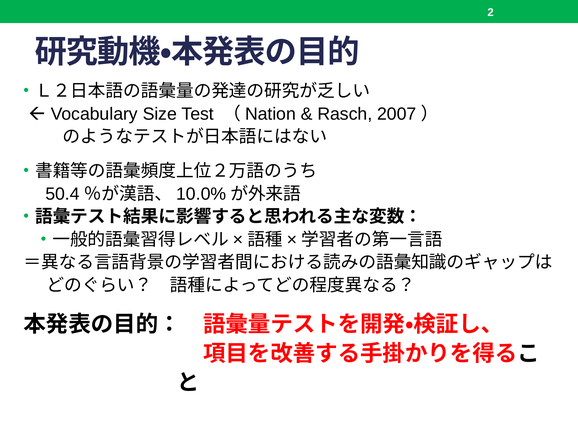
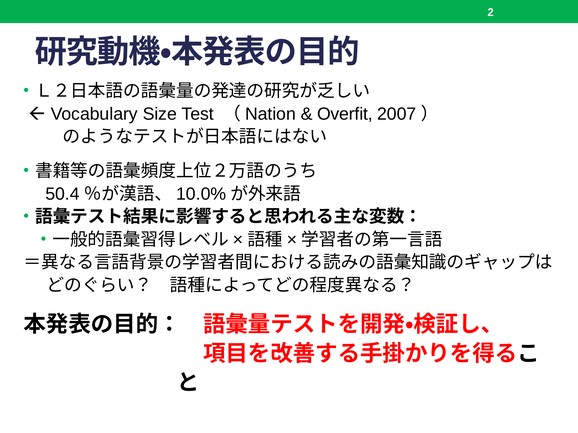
Rasch: Rasch -> Overfit
